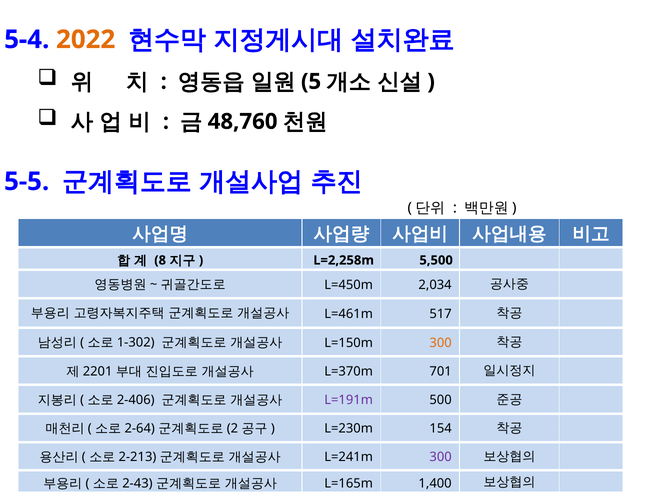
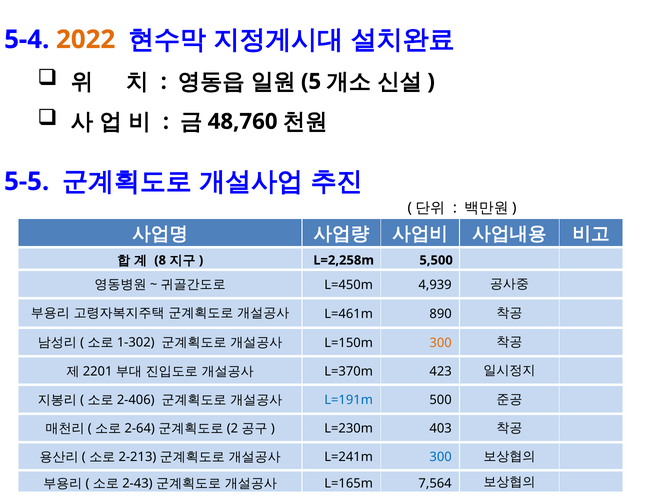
2,034: 2,034 -> 4,939
517: 517 -> 890
701: 701 -> 423
L=191m colour: purple -> blue
154: 154 -> 403
300 at (441, 457) colour: purple -> blue
1,400: 1,400 -> 7,564
